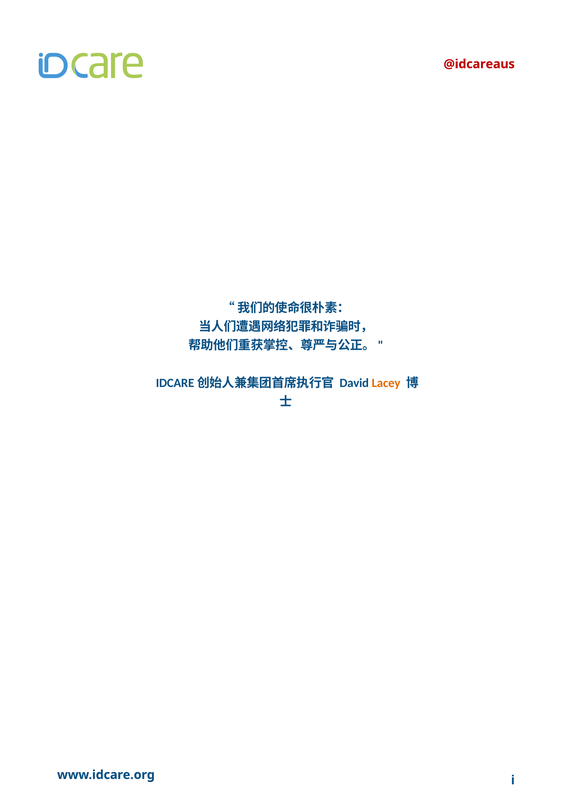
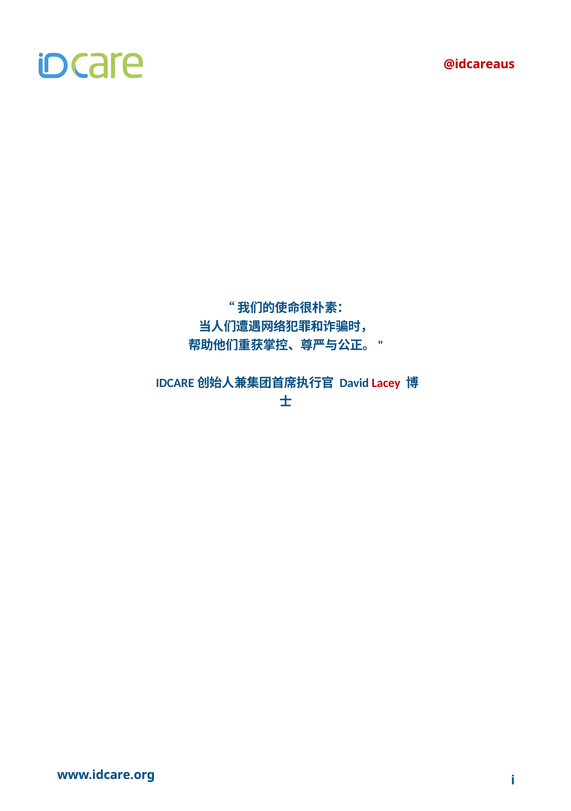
Lacey colour: orange -> red
